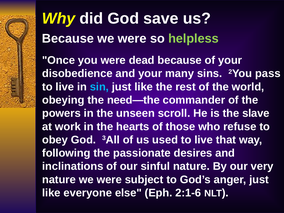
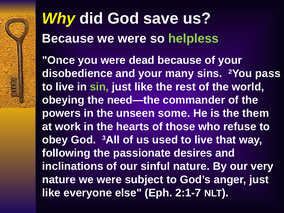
sin colour: light blue -> light green
scroll: scroll -> some
slave: slave -> them
2:1-6: 2:1-6 -> 2:1-7
